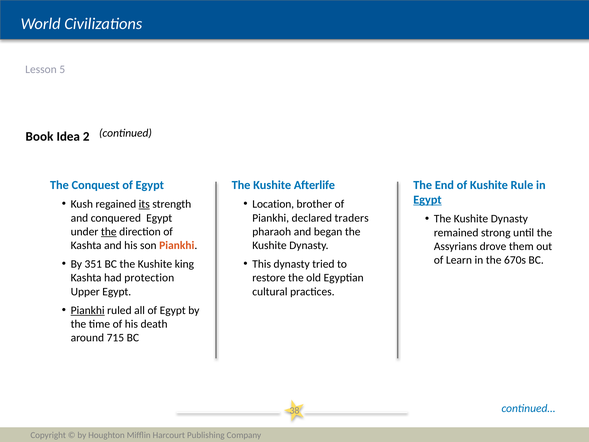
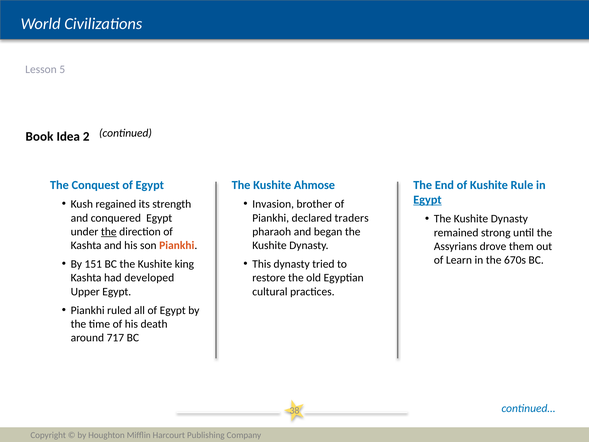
Afterlife: Afterlife -> Ahmose
its underline: present -> none
Location: Location -> Invasion
351: 351 -> 151
protection: protection -> developed
Piankhi at (88, 310) underline: present -> none
715: 715 -> 717
